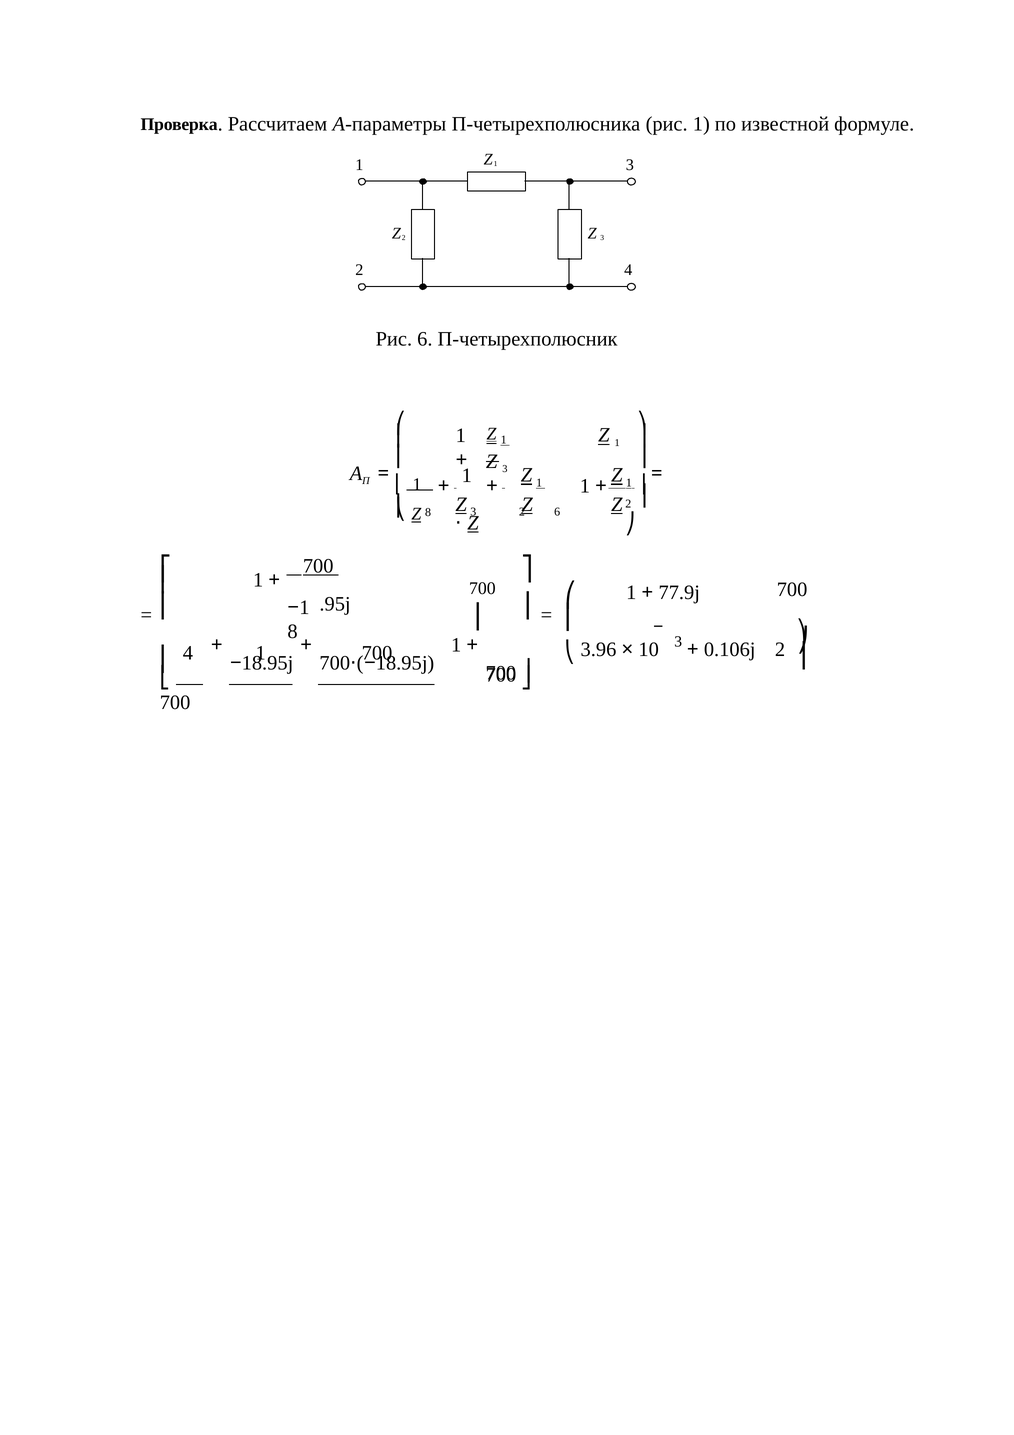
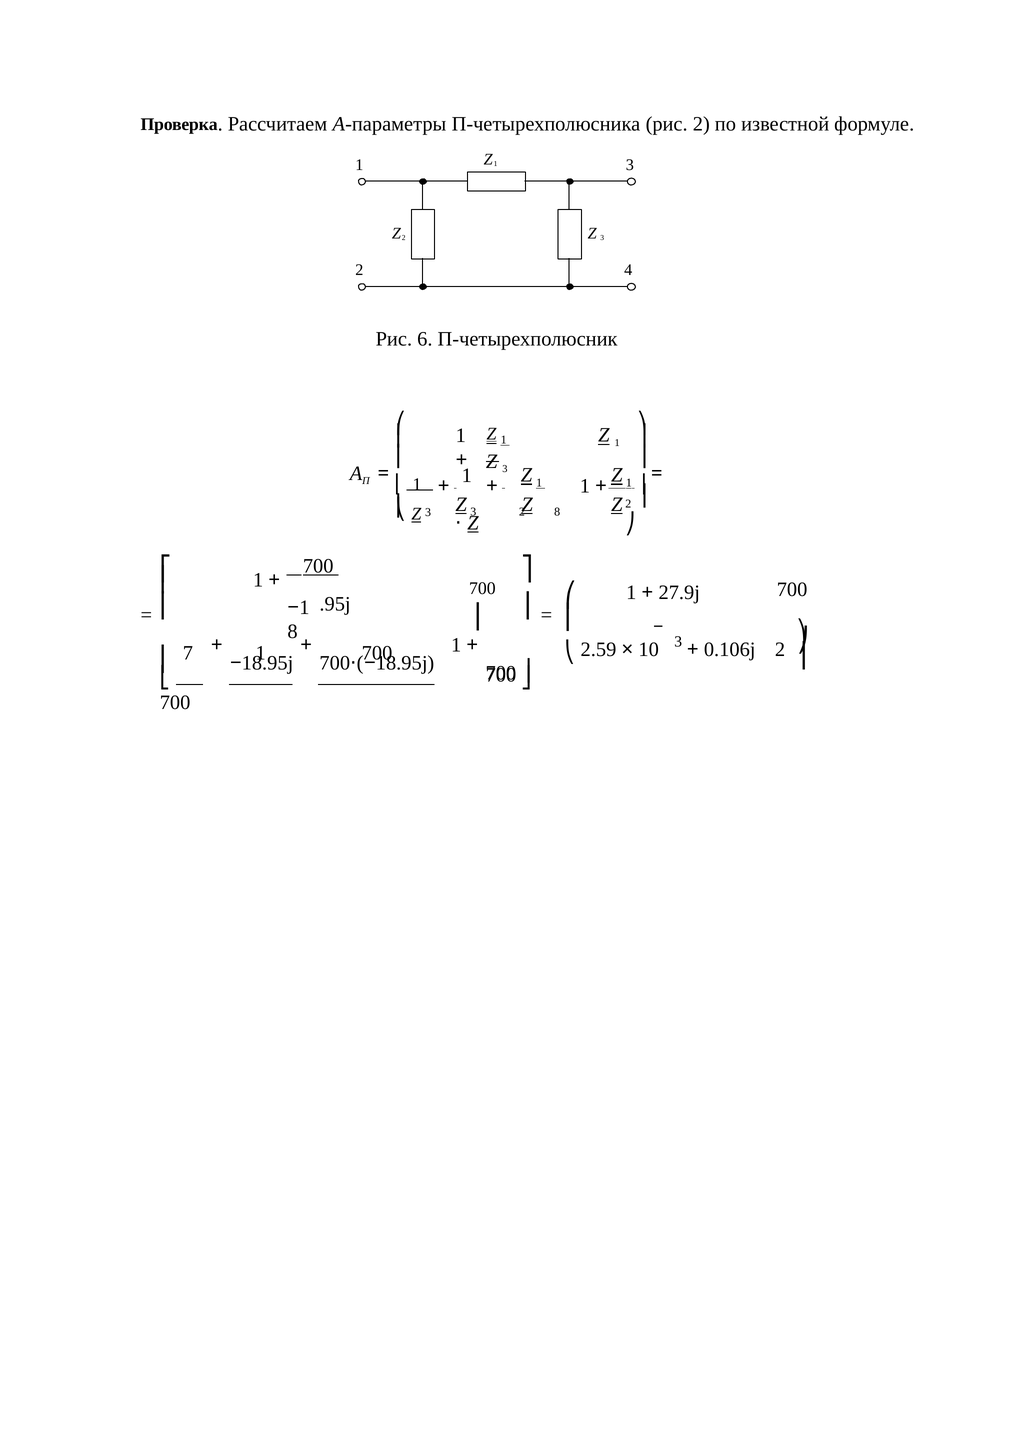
рис 1: 1 -> 2
8 at (428, 512): 8 -> 3
6 at (557, 512): 6 -> 8
77.9j: 77.9j -> 27.9j
3.96: 3.96 -> 2.59
4 at (188, 653): 4 -> 7
